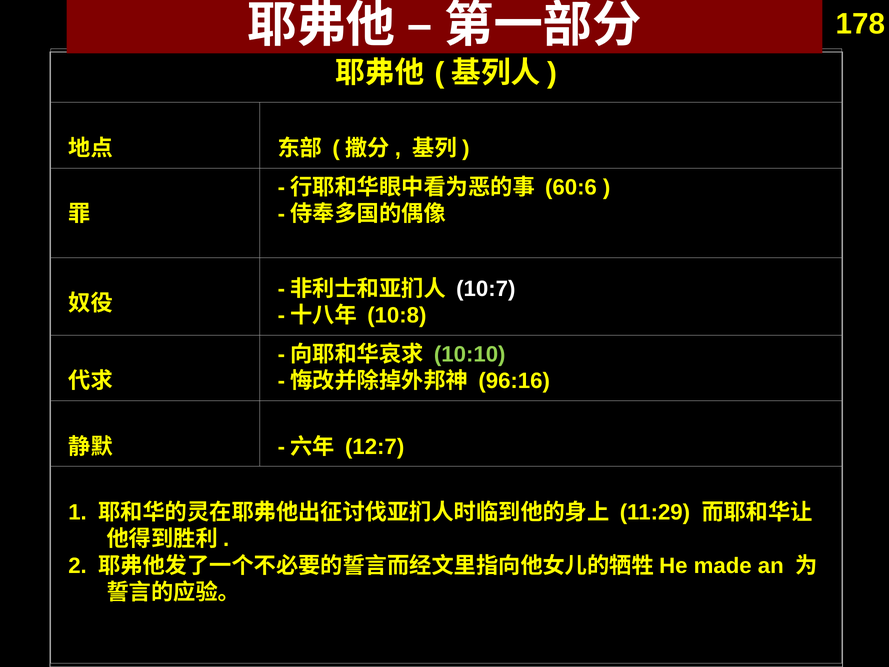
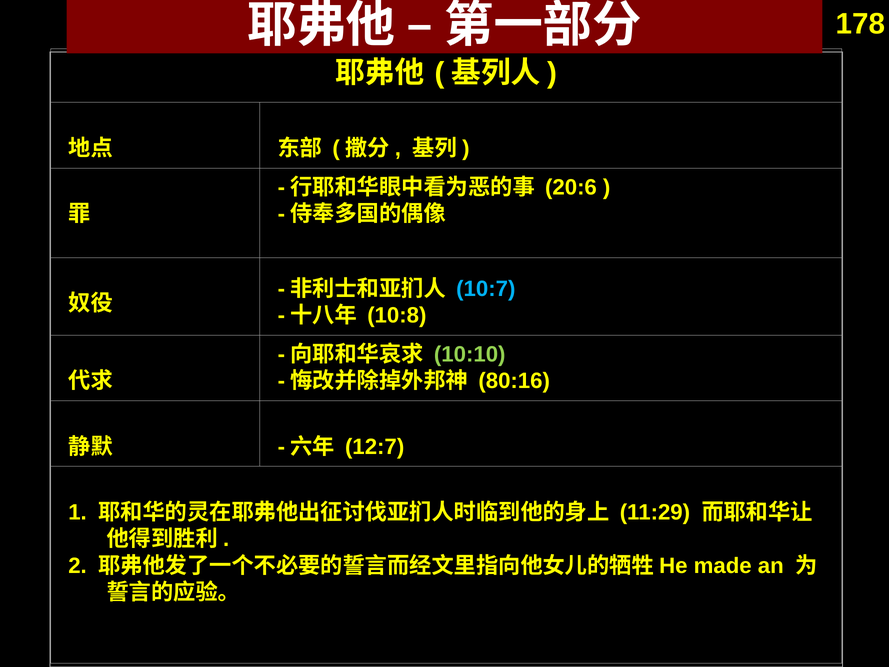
60:6: 60:6 -> 20:6
10:7 colour: white -> light blue
96:16: 96:16 -> 80:16
